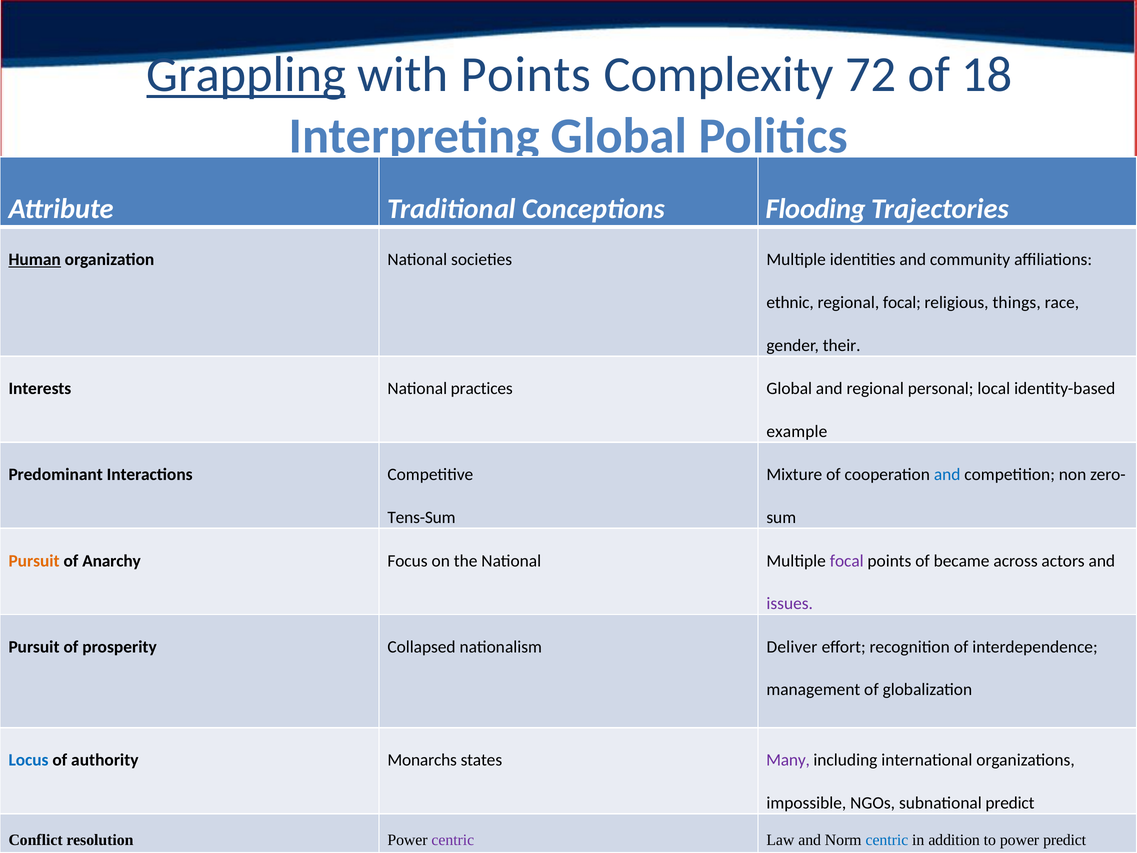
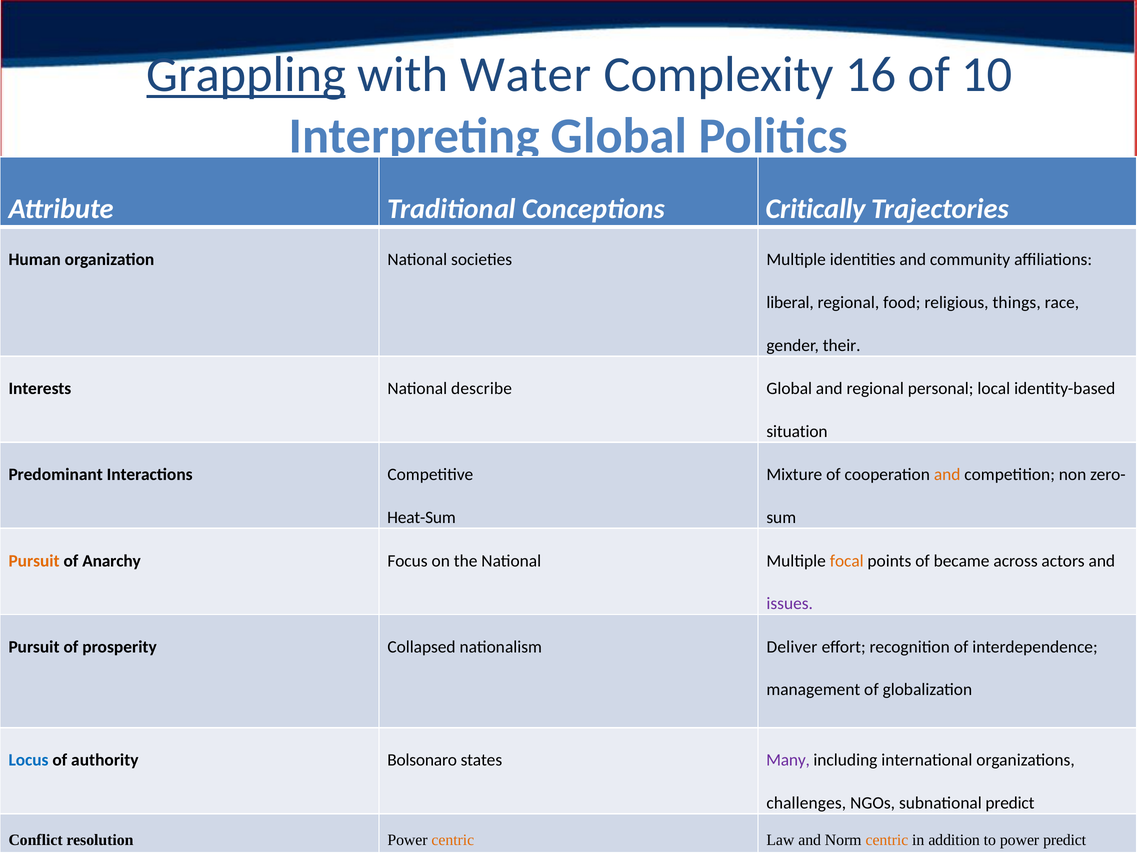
with Points: Points -> Water
72: 72 -> 16
18: 18 -> 10
Flooding: Flooding -> Critically
Human underline: present -> none
ethnic: ethnic -> liberal
regional focal: focal -> food
practices: practices -> describe
example: example -> situation
and at (947, 475) colour: blue -> orange
Tens-Sum: Tens-Sum -> Heat-Sum
focal at (847, 561) colour: purple -> orange
Monarchs: Monarchs -> Bolsonaro
impossible: impossible -> challenges
centric at (453, 840) colour: purple -> orange
centric at (887, 840) colour: blue -> orange
